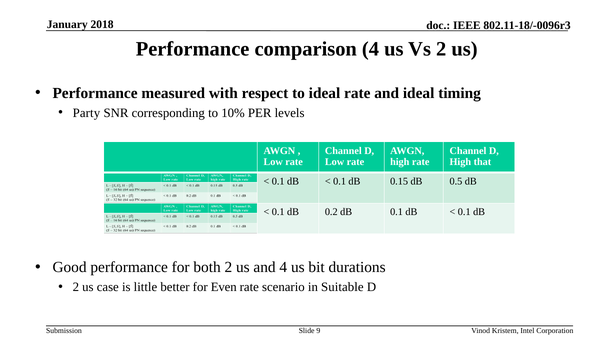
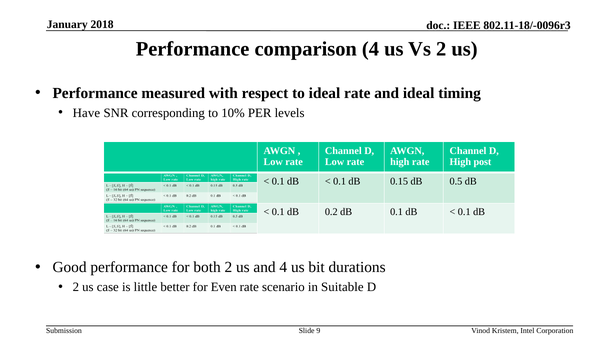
Party: Party -> Have
that: that -> post
